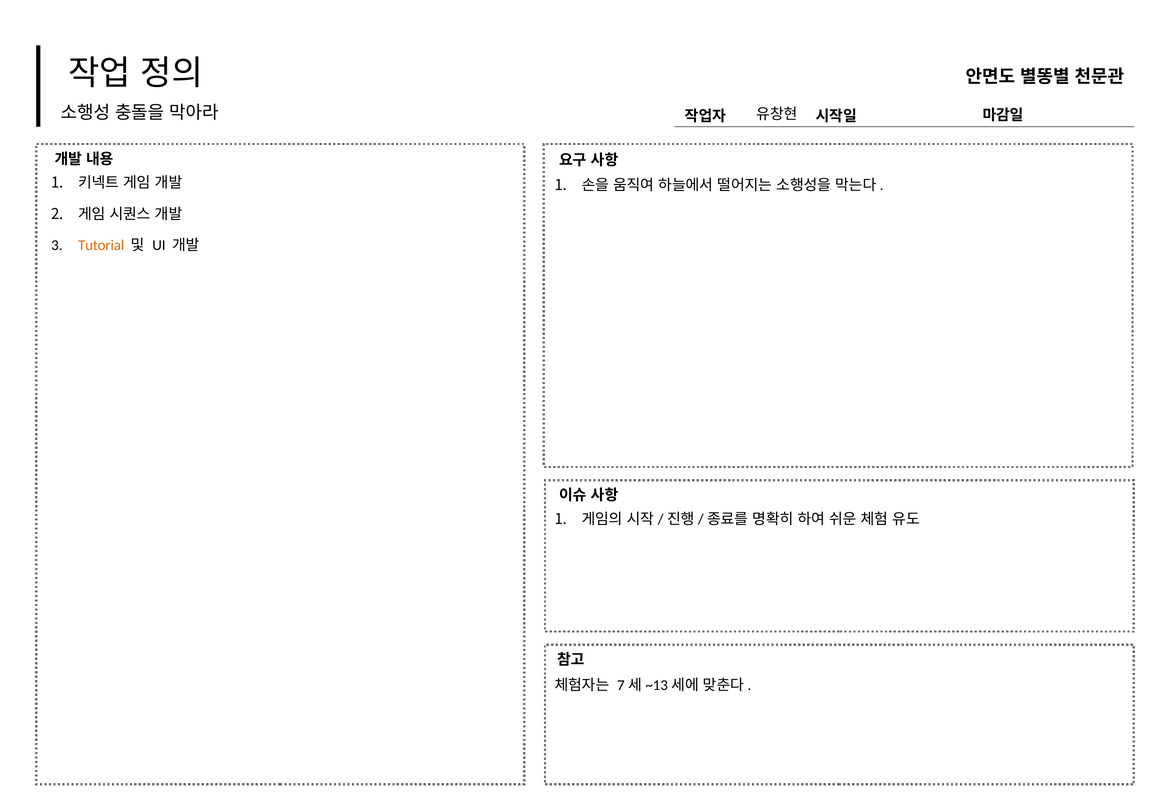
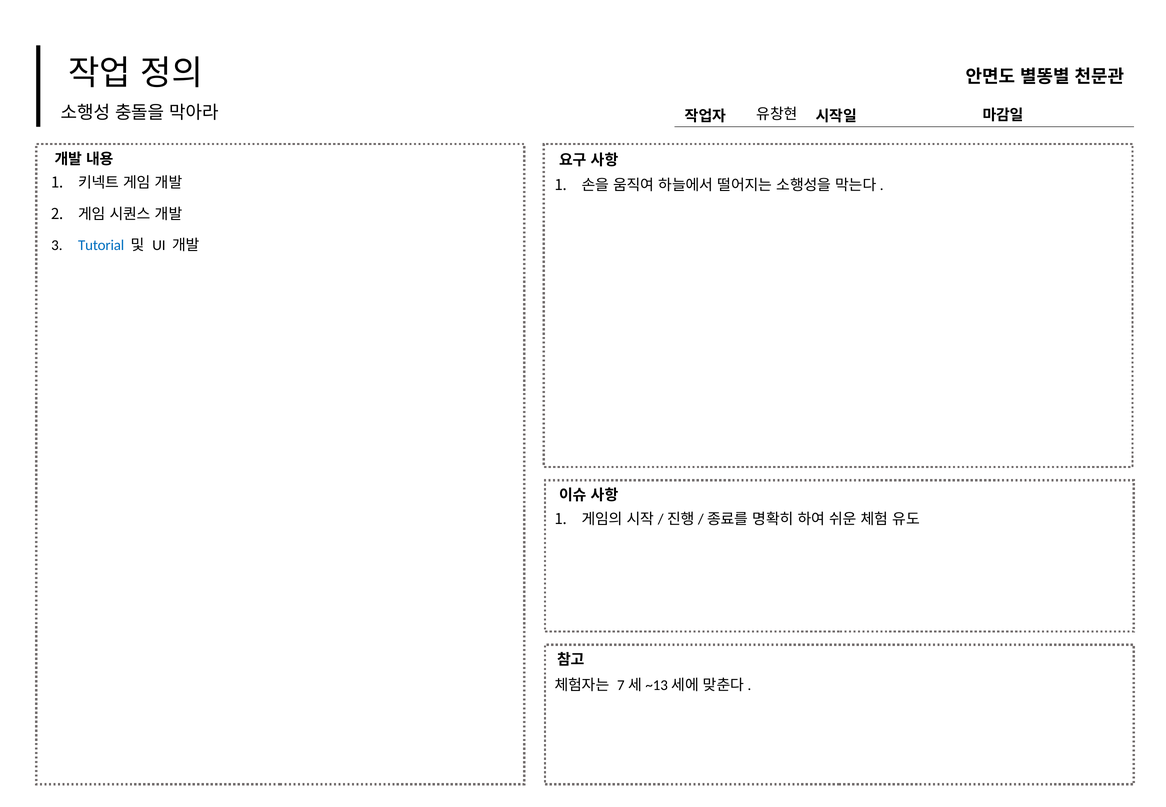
Tutorial colour: orange -> blue
